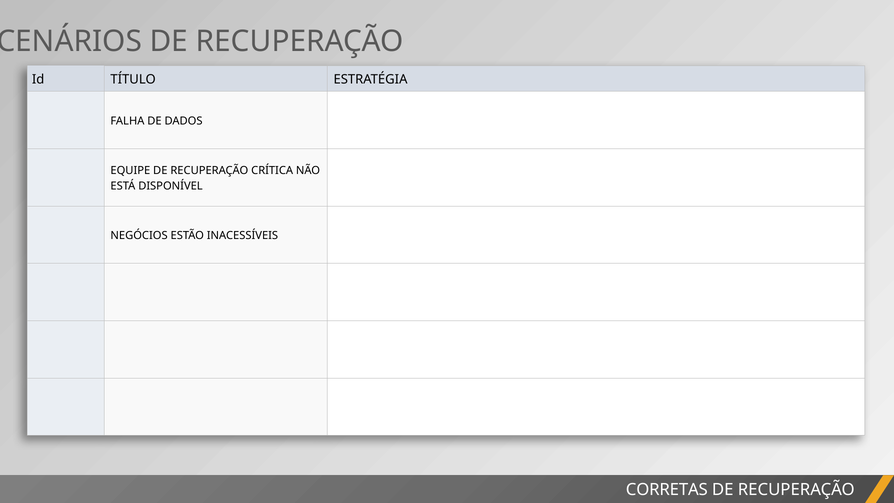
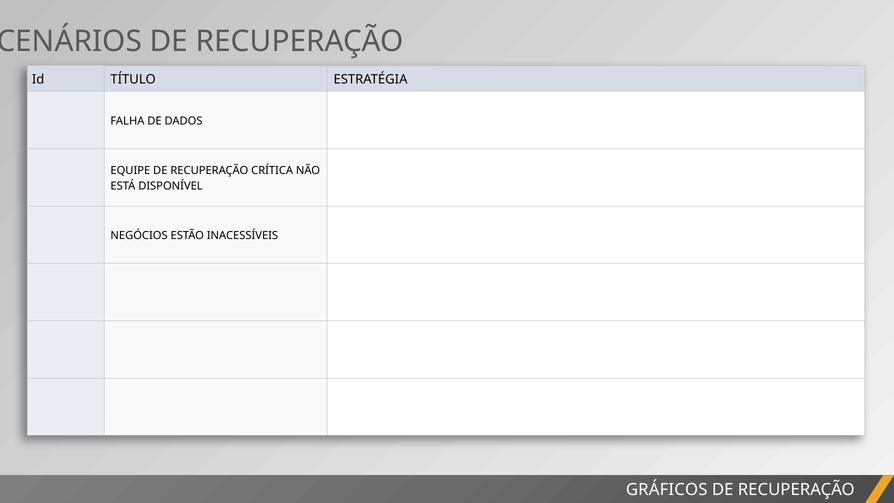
CORRETAS: CORRETAS -> GRÁFICOS
